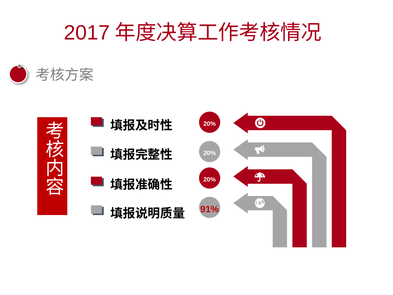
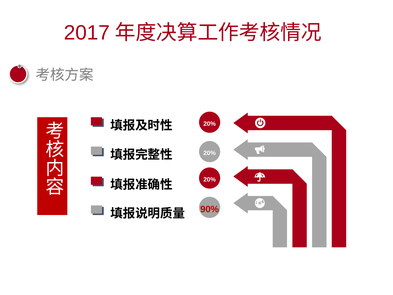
91%: 91% -> 90%
